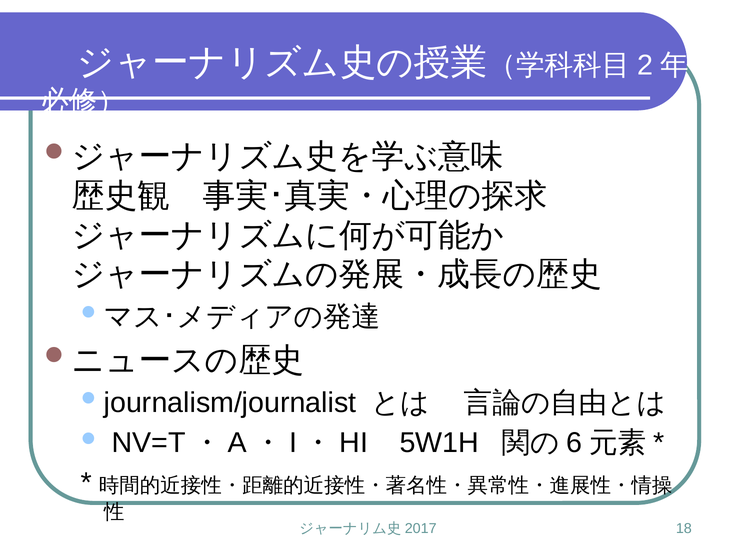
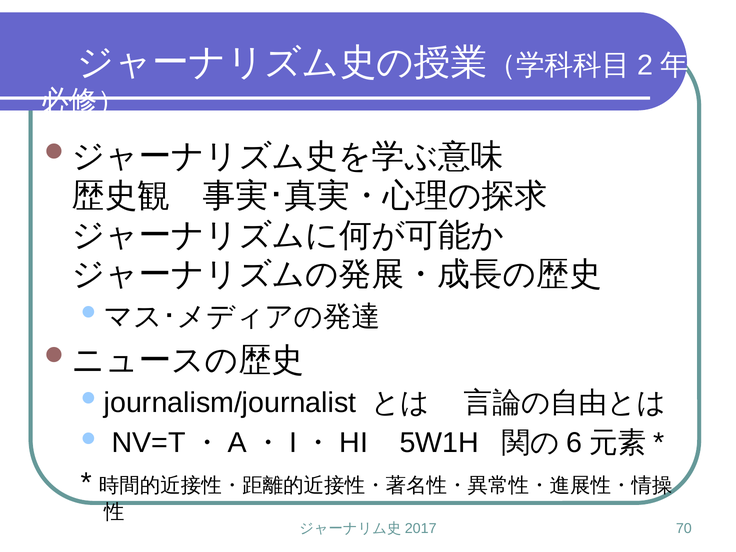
18: 18 -> 70
